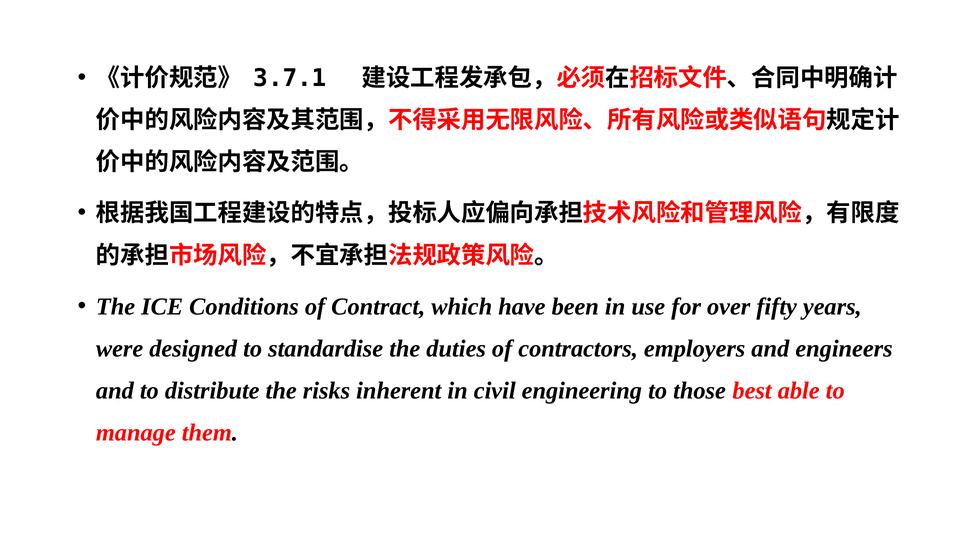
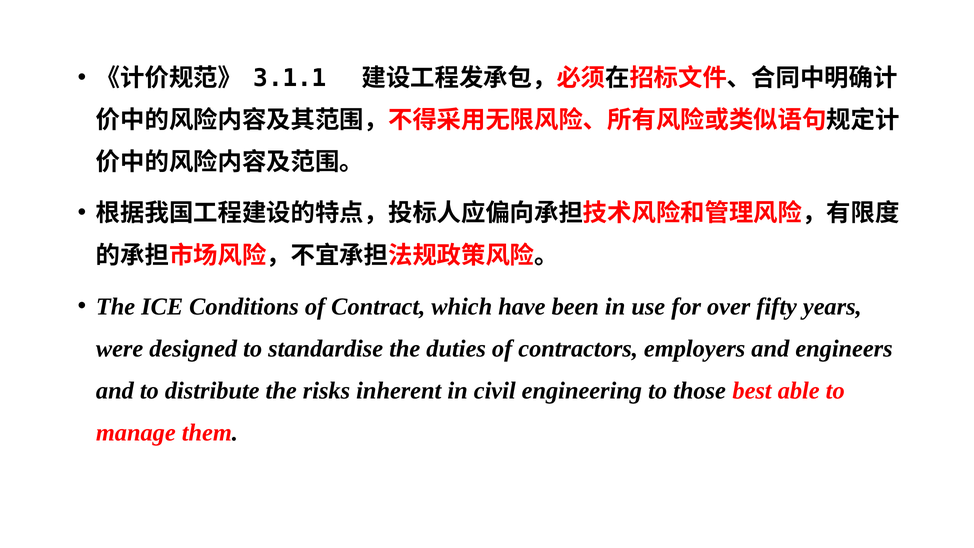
3.7.1: 3.7.1 -> 3.1.1
